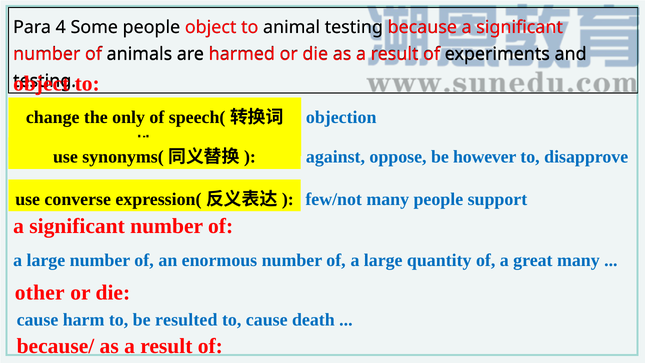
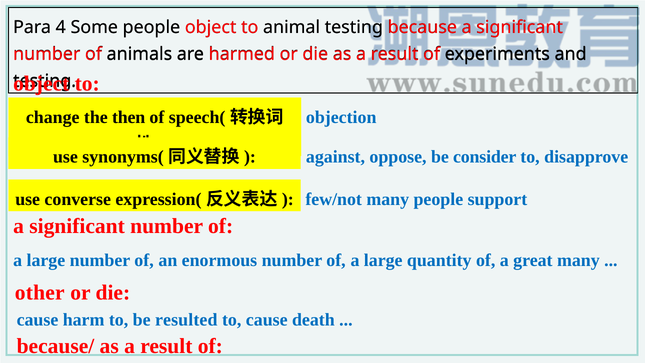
only: only -> then
however: however -> consider
